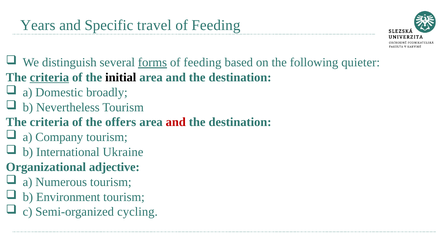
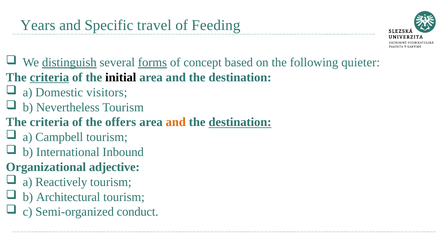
distinguish underline: none -> present
feeding at (202, 62): feeding -> concept
broadly: broadly -> visitors
and at (176, 122) colour: red -> orange
destination at (240, 122) underline: none -> present
Company: Company -> Campbell
Ukraine: Ukraine -> Inbound
Numerous: Numerous -> Reactively
Environment: Environment -> Architectural
cycling: cycling -> conduct
